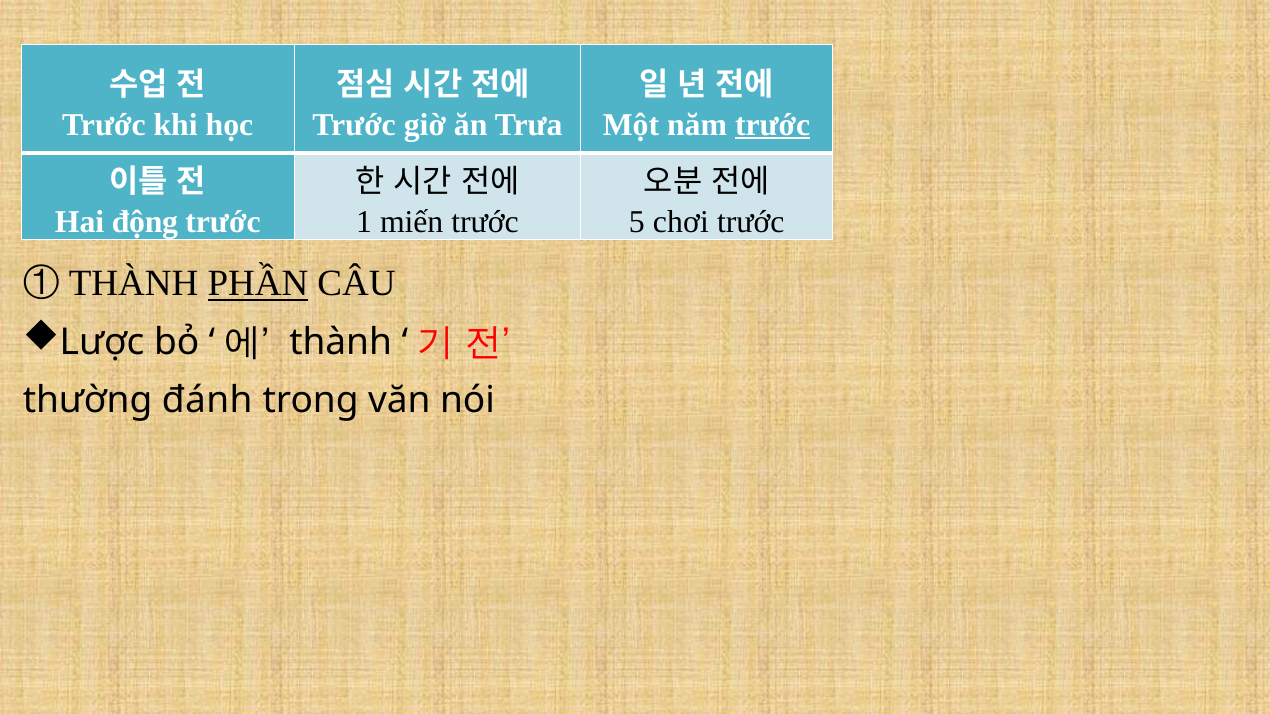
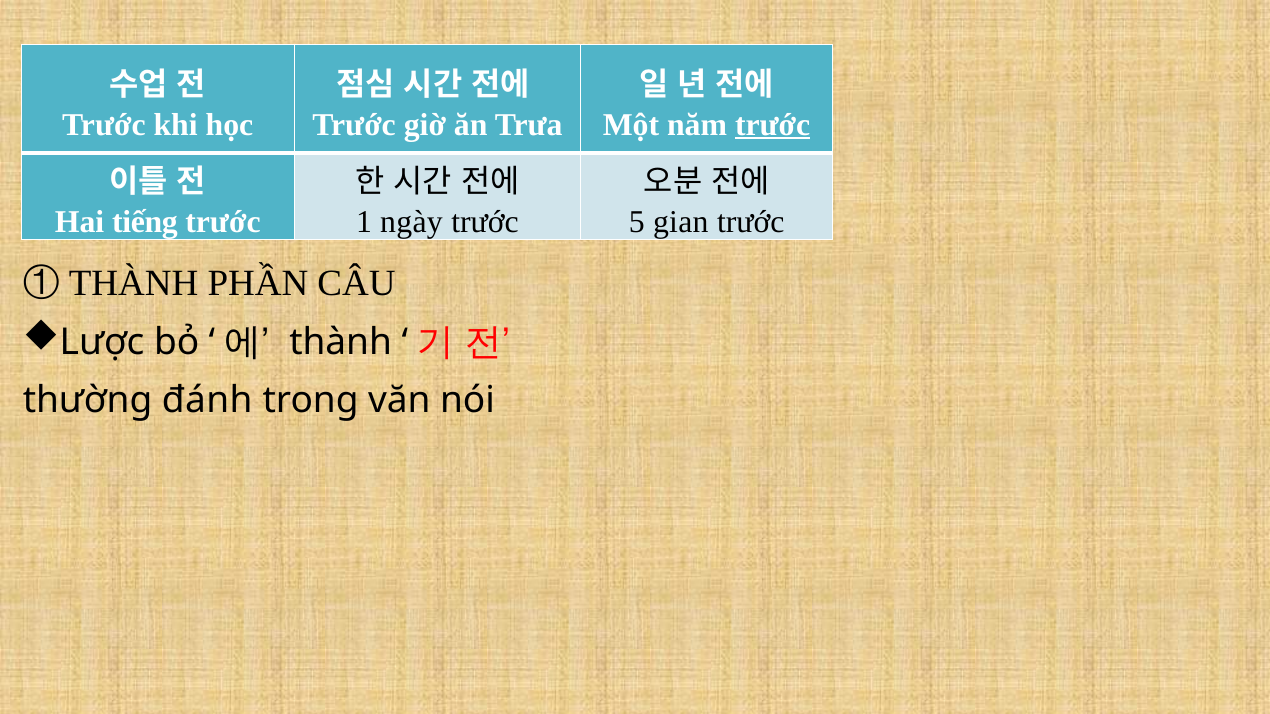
động: động -> tiếng
miến: miến -> ngày
chơi: chơi -> gian
PHẦN underline: present -> none
